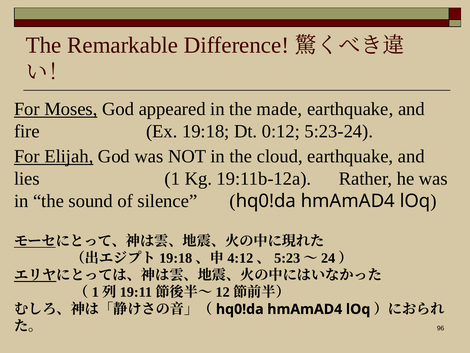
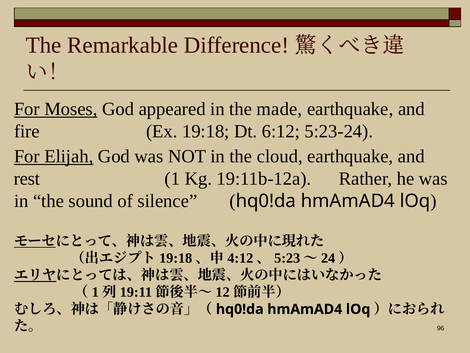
0:12: 0:12 -> 6:12
lies: lies -> rest
